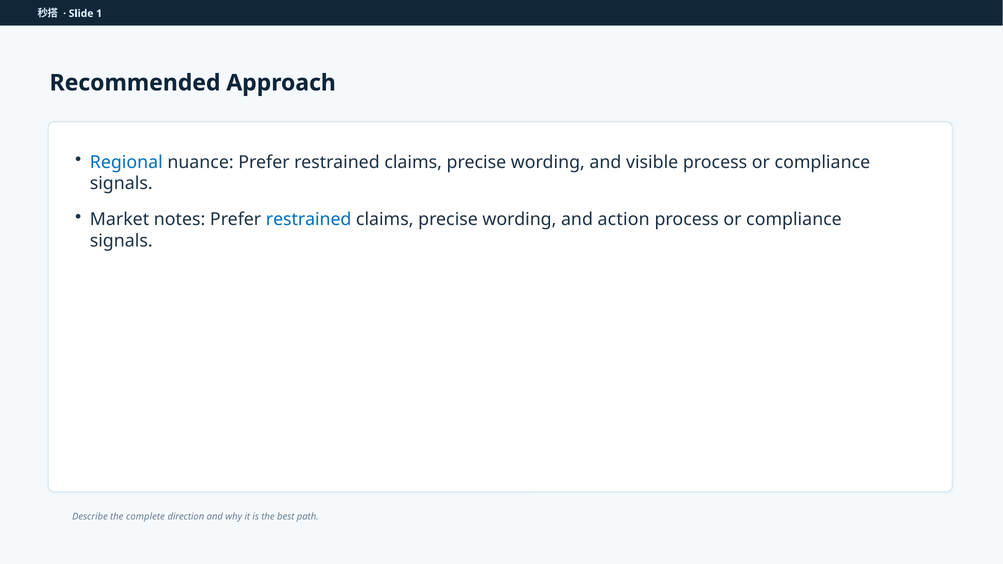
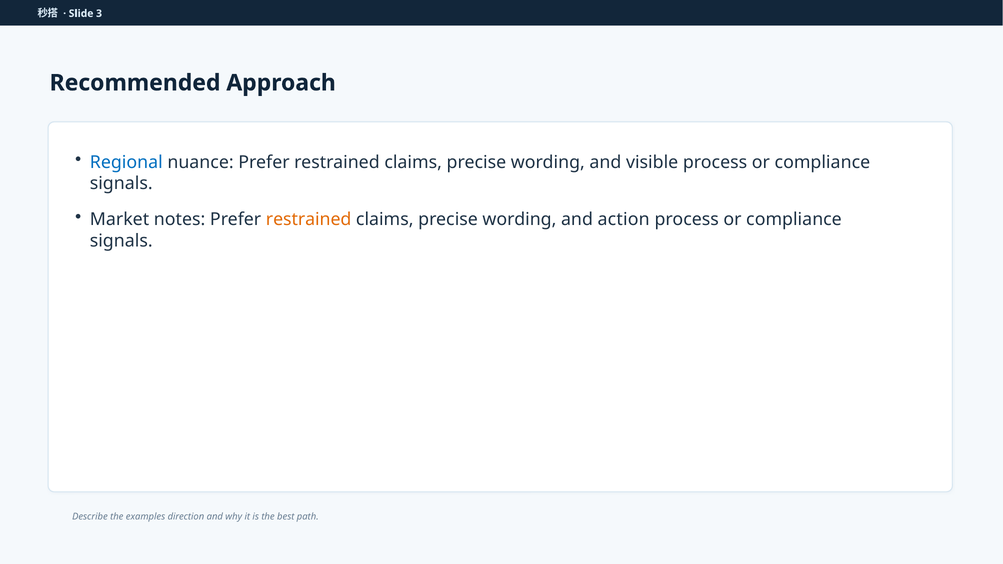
1: 1 -> 3
restrained at (309, 220) colour: blue -> orange
complete: complete -> examples
